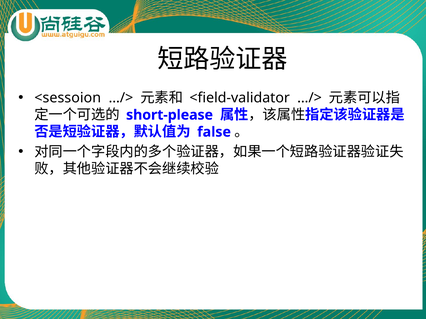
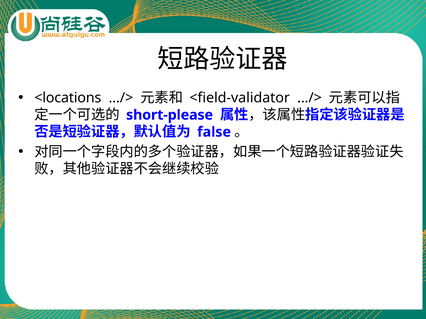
<sessoion: <sessoion -> <locations
